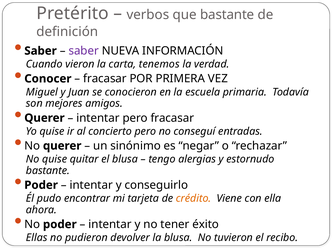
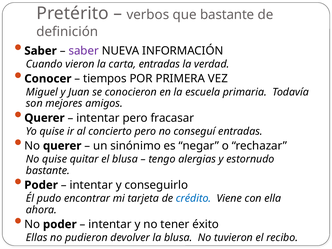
carta tenemos: tenemos -> entradas
fracasar at (105, 79): fracasar -> tiempos
crédito colour: orange -> blue
